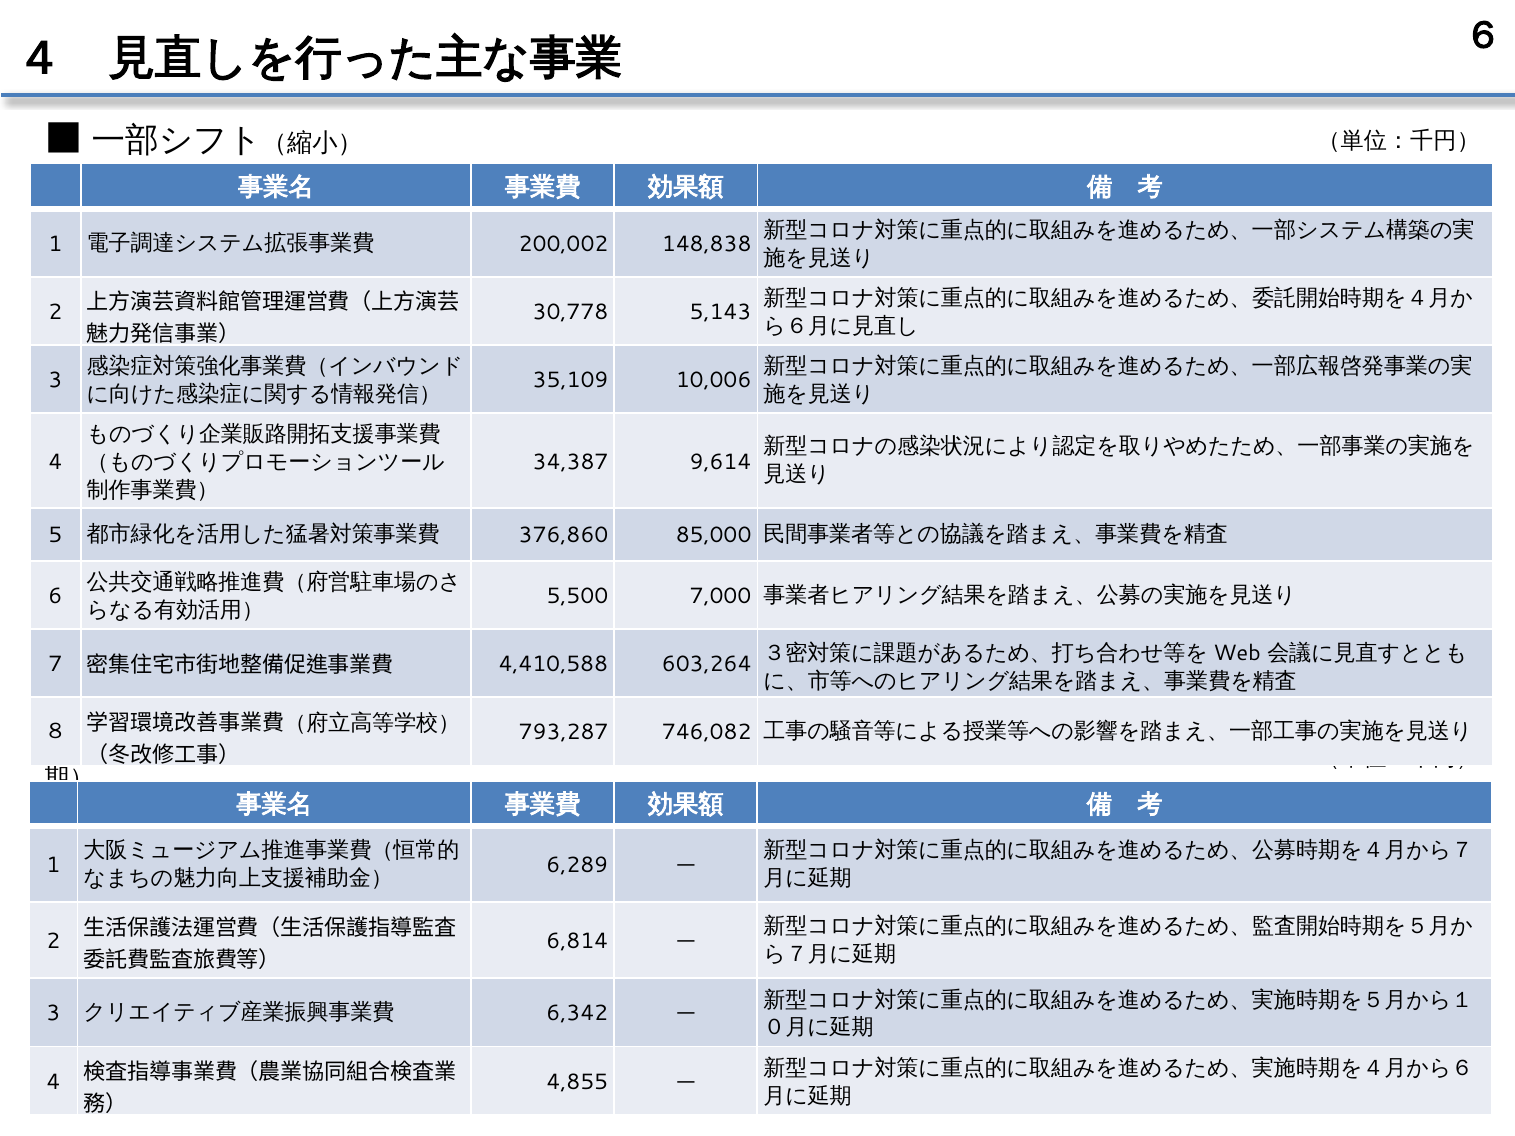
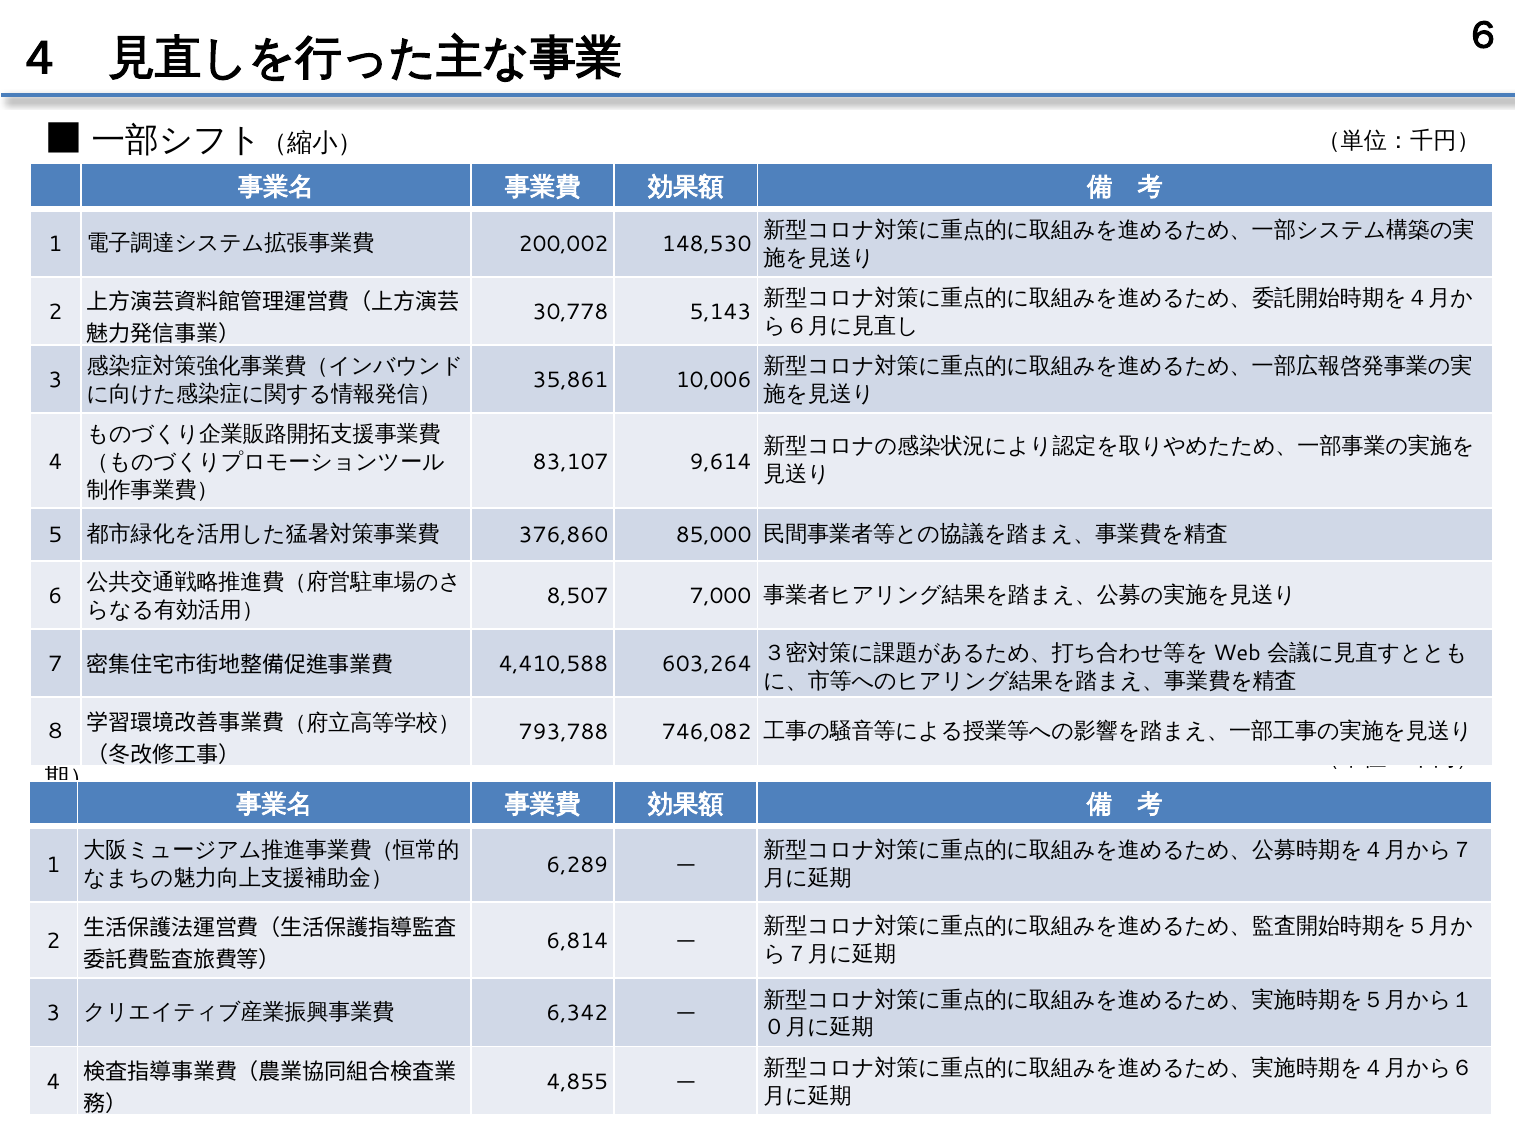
148,838: 148,838 -> 148,530
35,109: 35,109 -> 35,861
34,387: 34,387 -> 83,107
5,500: 5,500 -> 8,507
793,287: 793,287 -> 793,788
